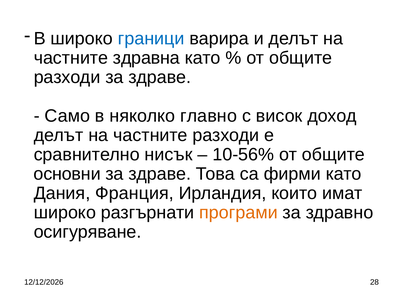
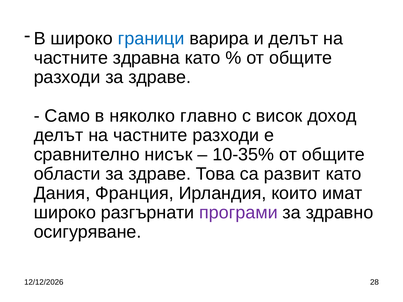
10-56%: 10-56% -> 10-35%
основни: основни -> области
фирми: фирми -> развит
програми colour: orange -> purple
